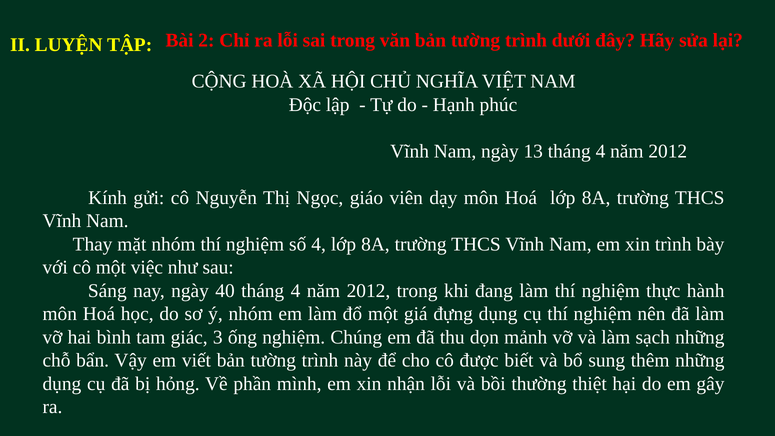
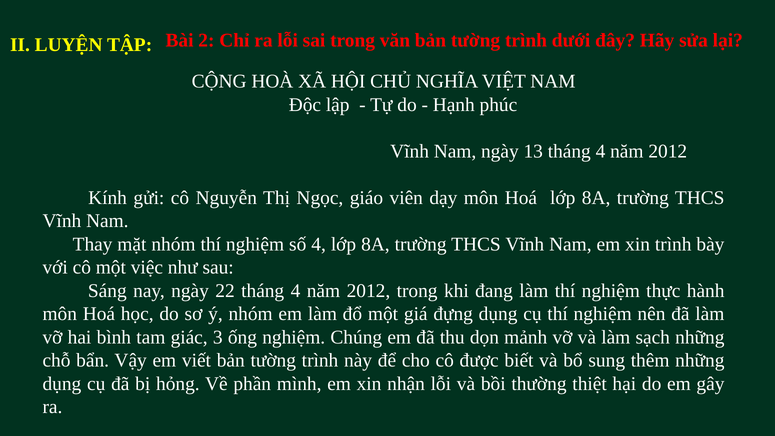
40: 40 -> 22
